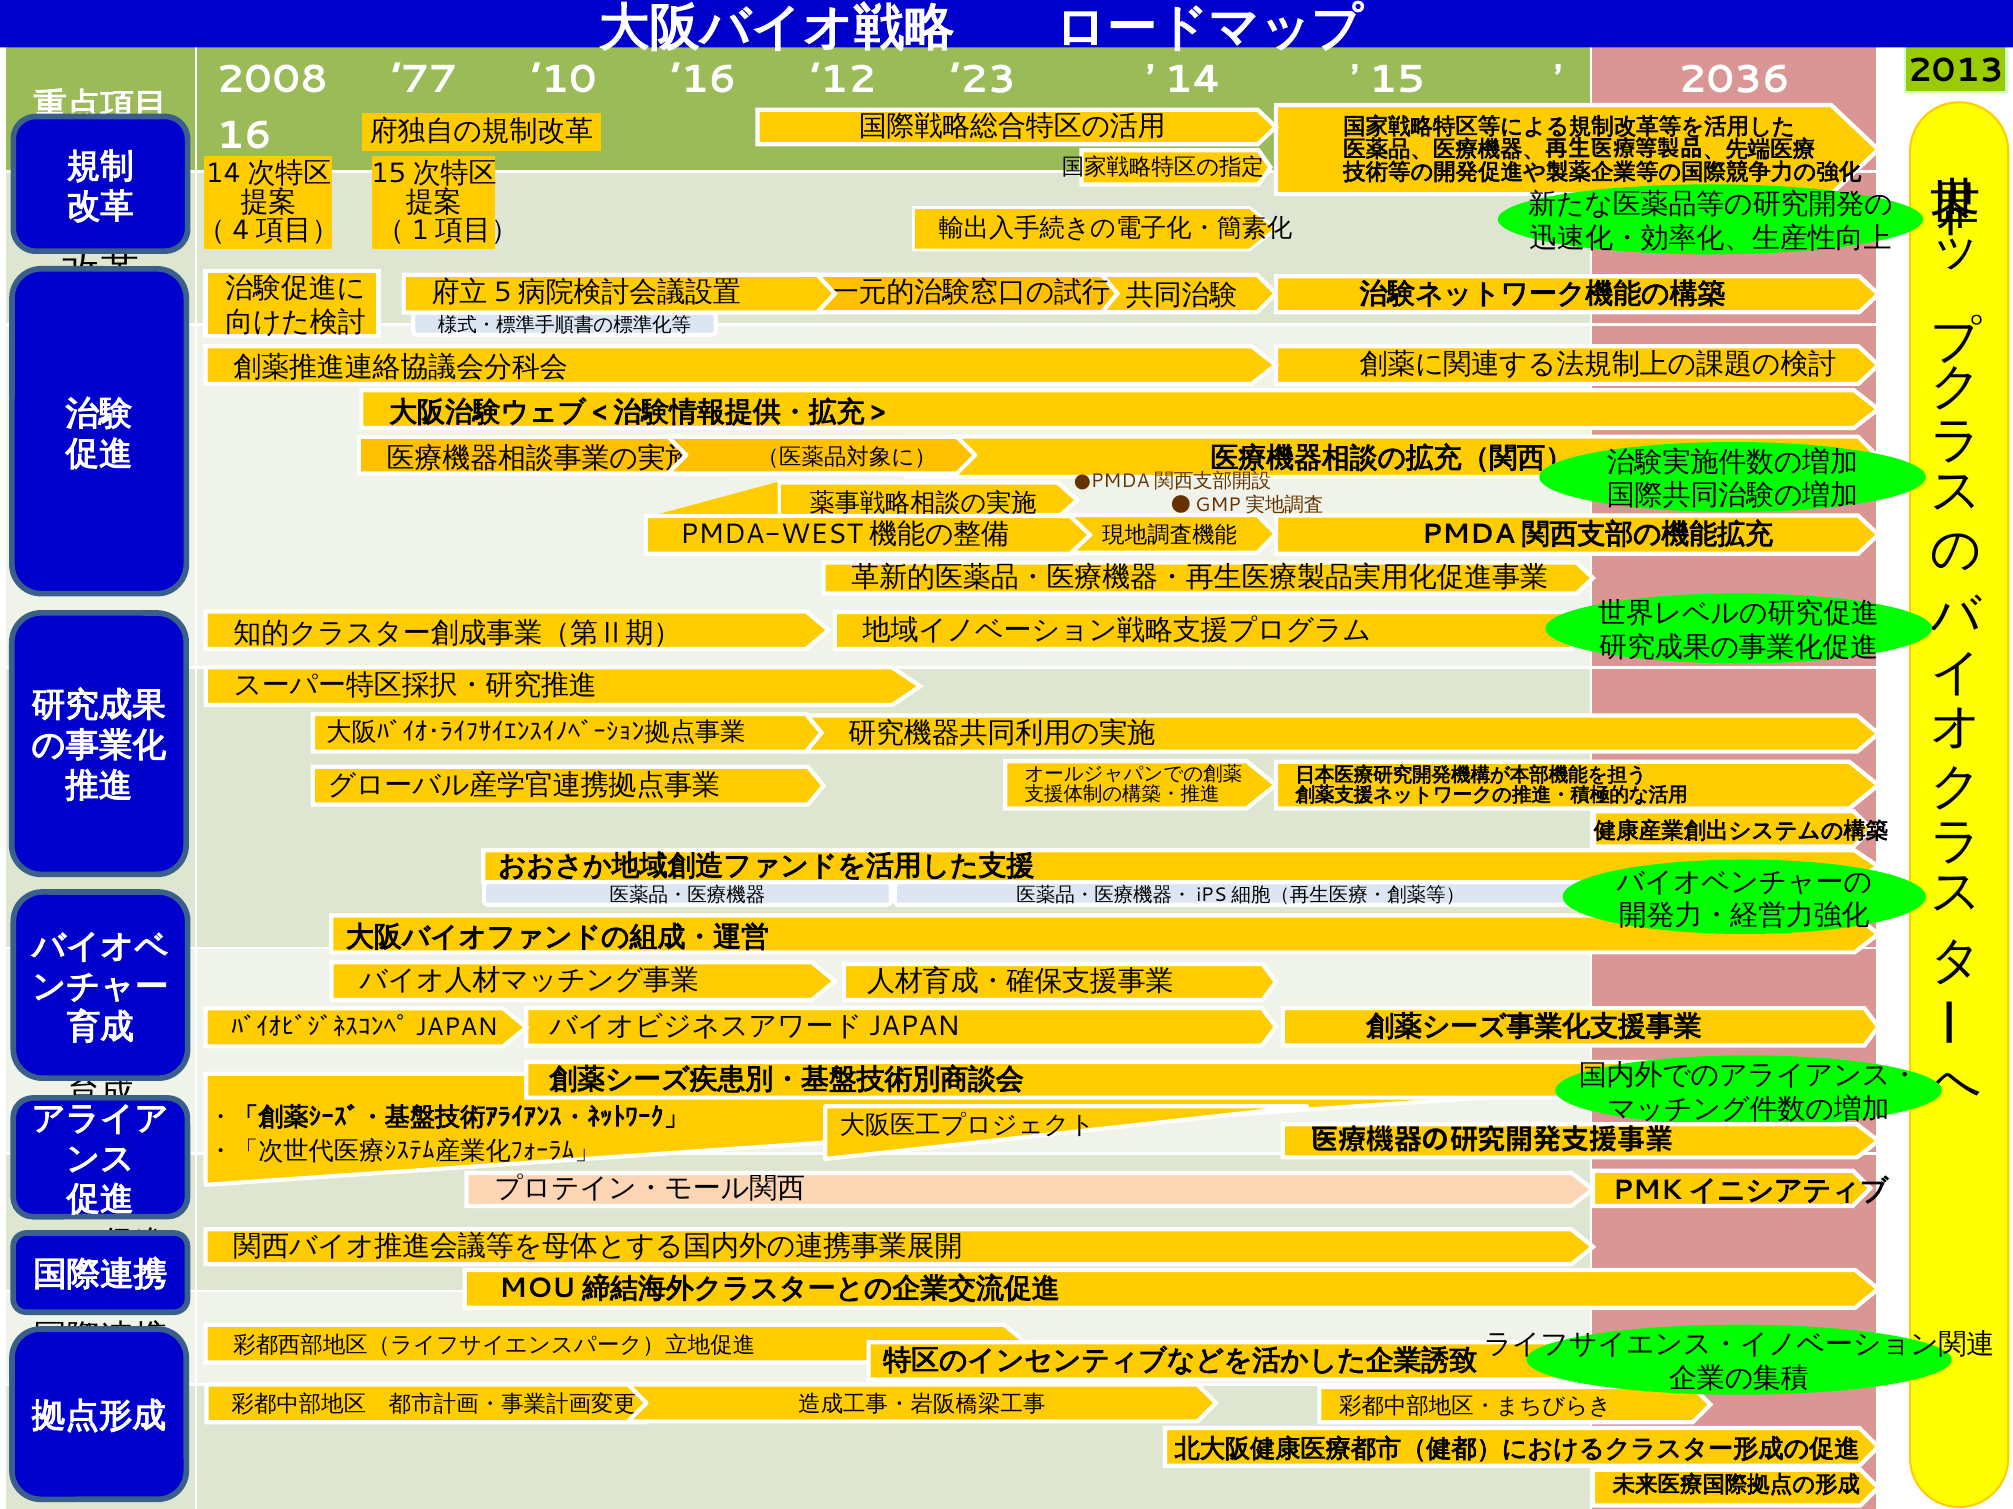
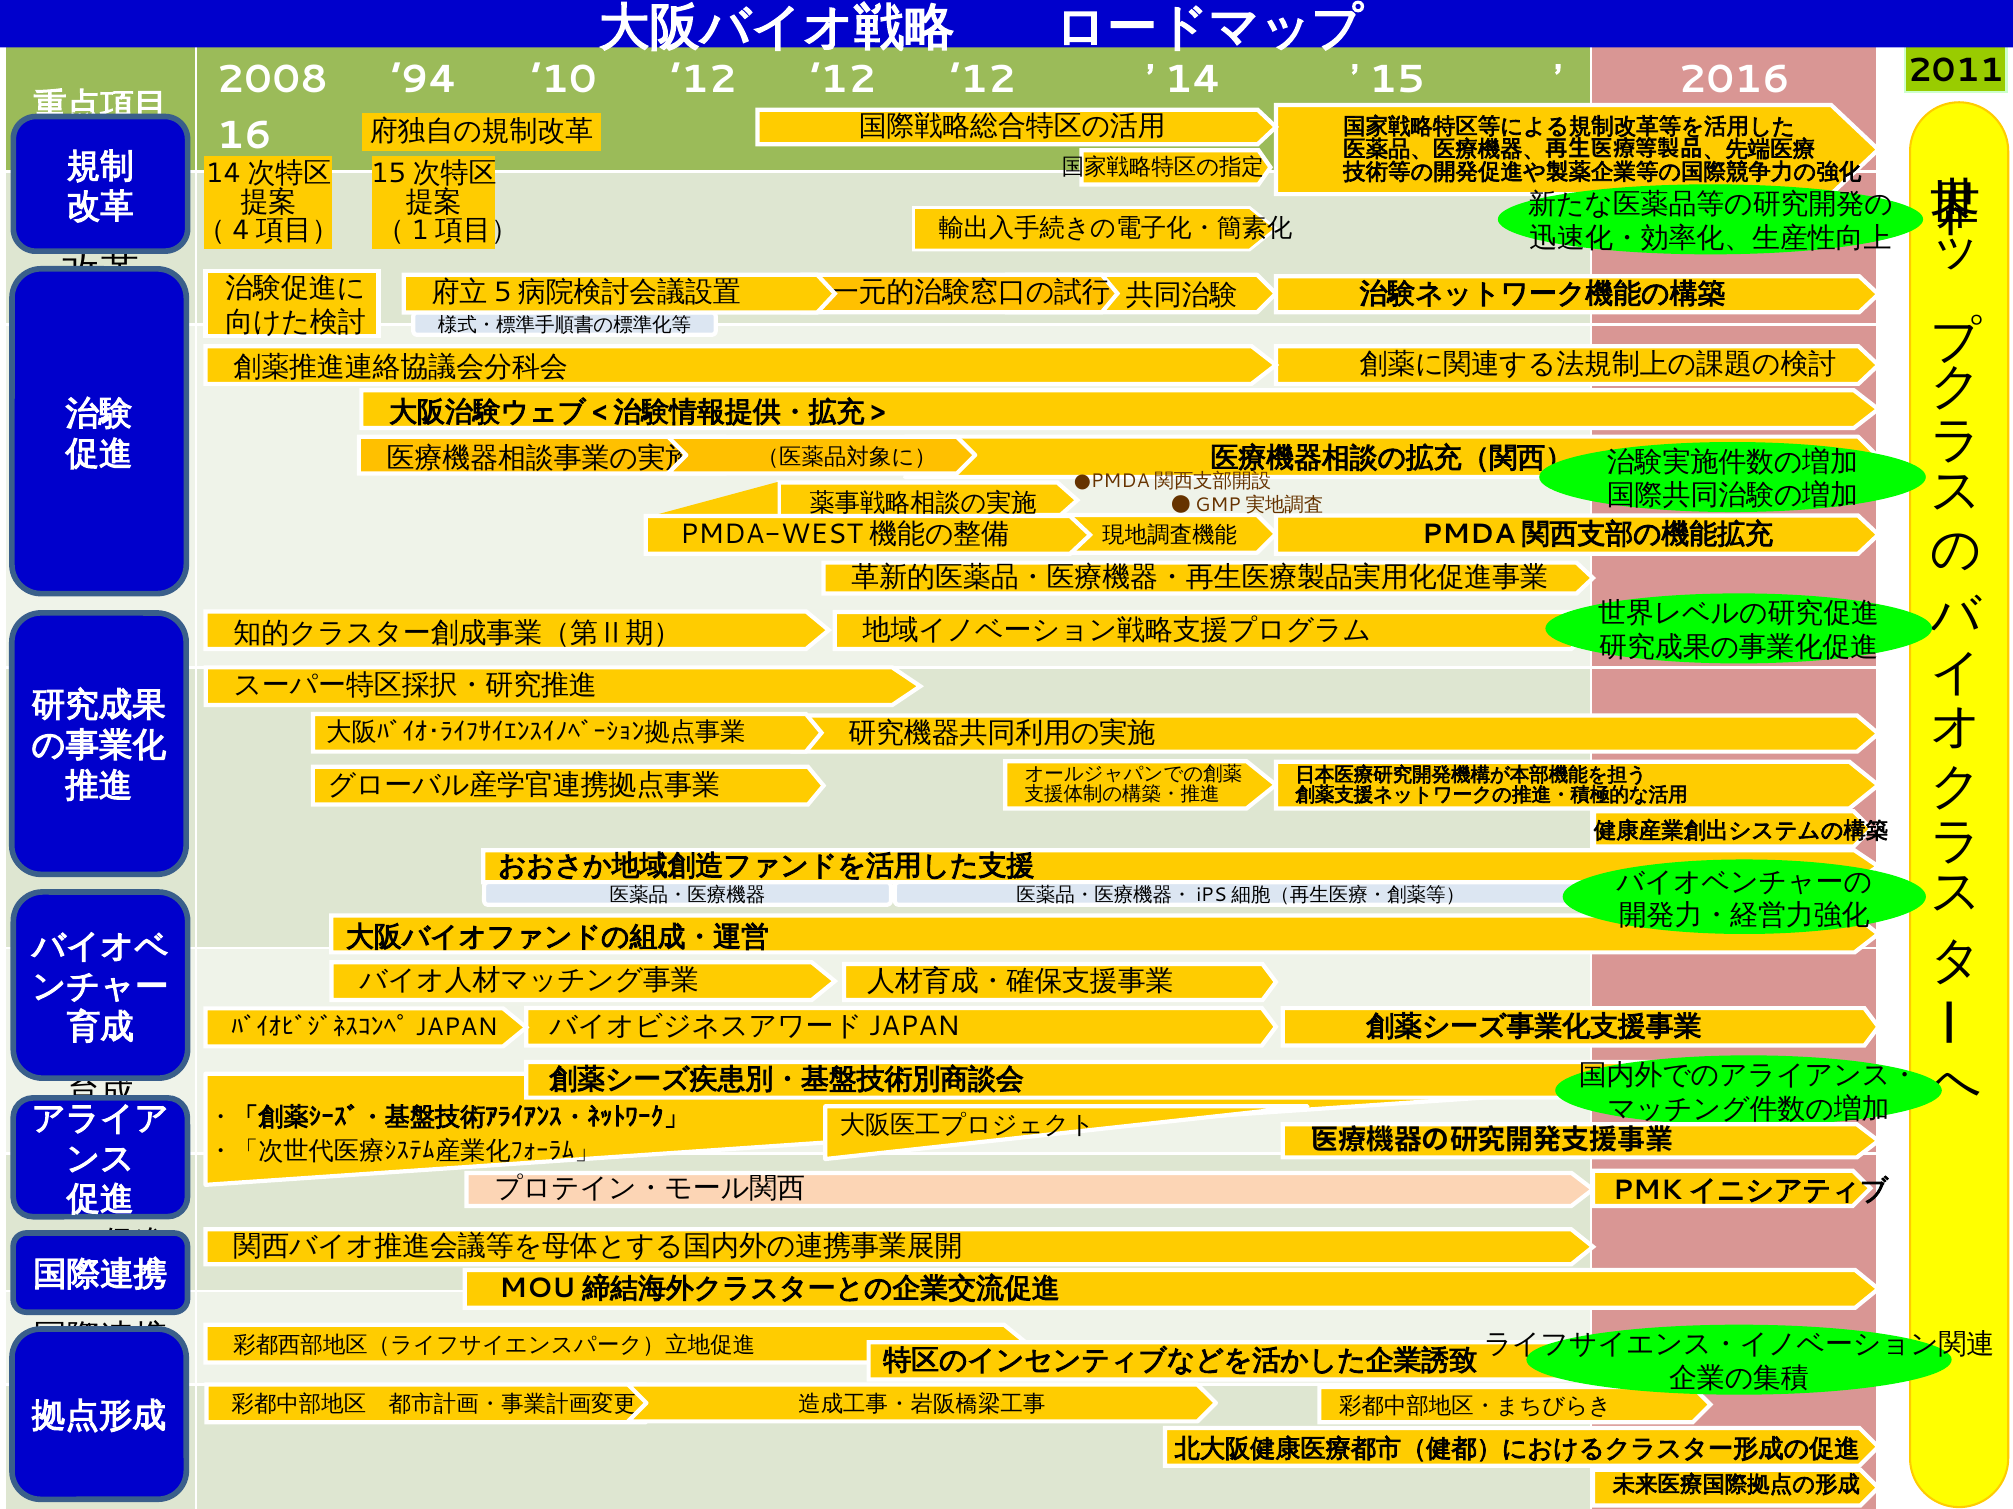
2013: 2013 -> 2011
’77: ’77 -> ’94
’10 ’16: ’16 -> ’12
’23 at (984, 80): ’23 -> ’12
2036: 2036 -> 2016
